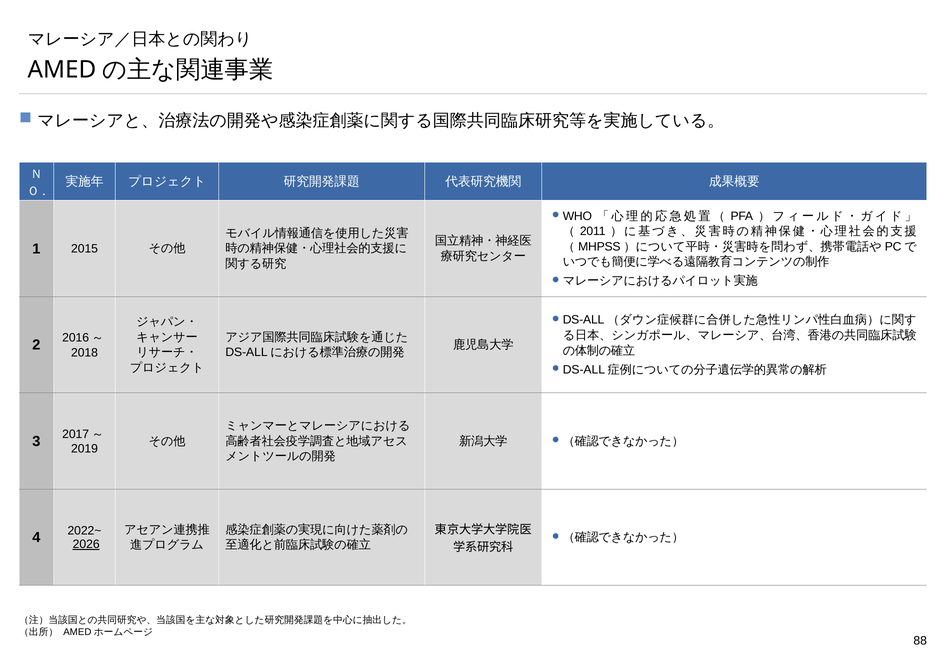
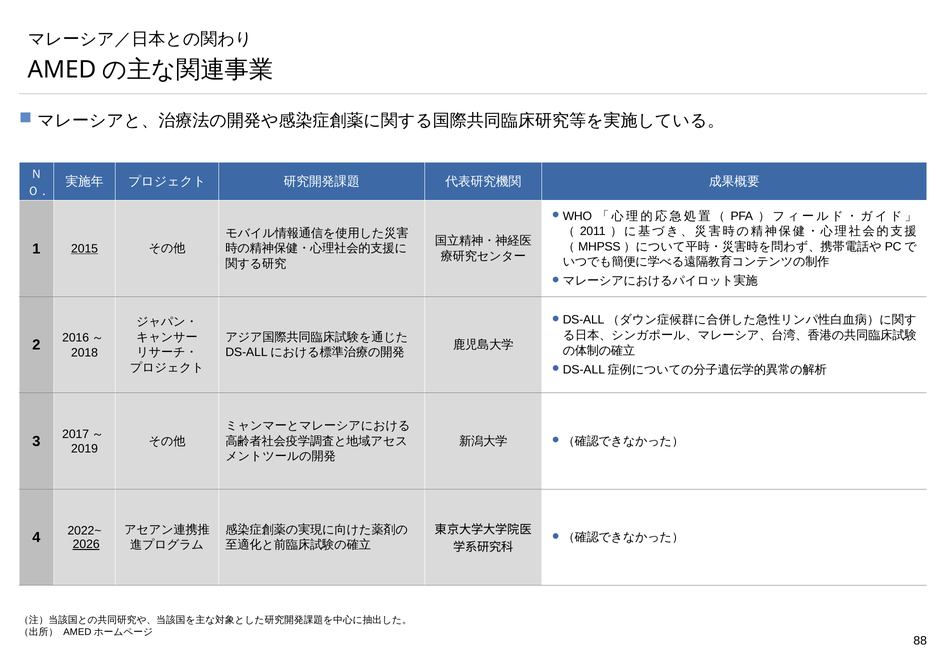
2015 underline: none -> present
